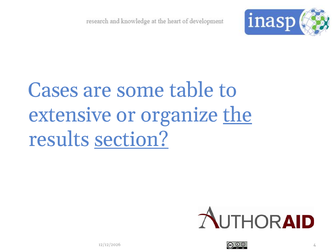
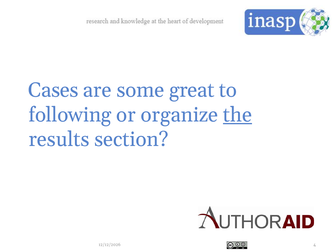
table: table -> great
extensive: extensive -> following
section underline: present -> none
